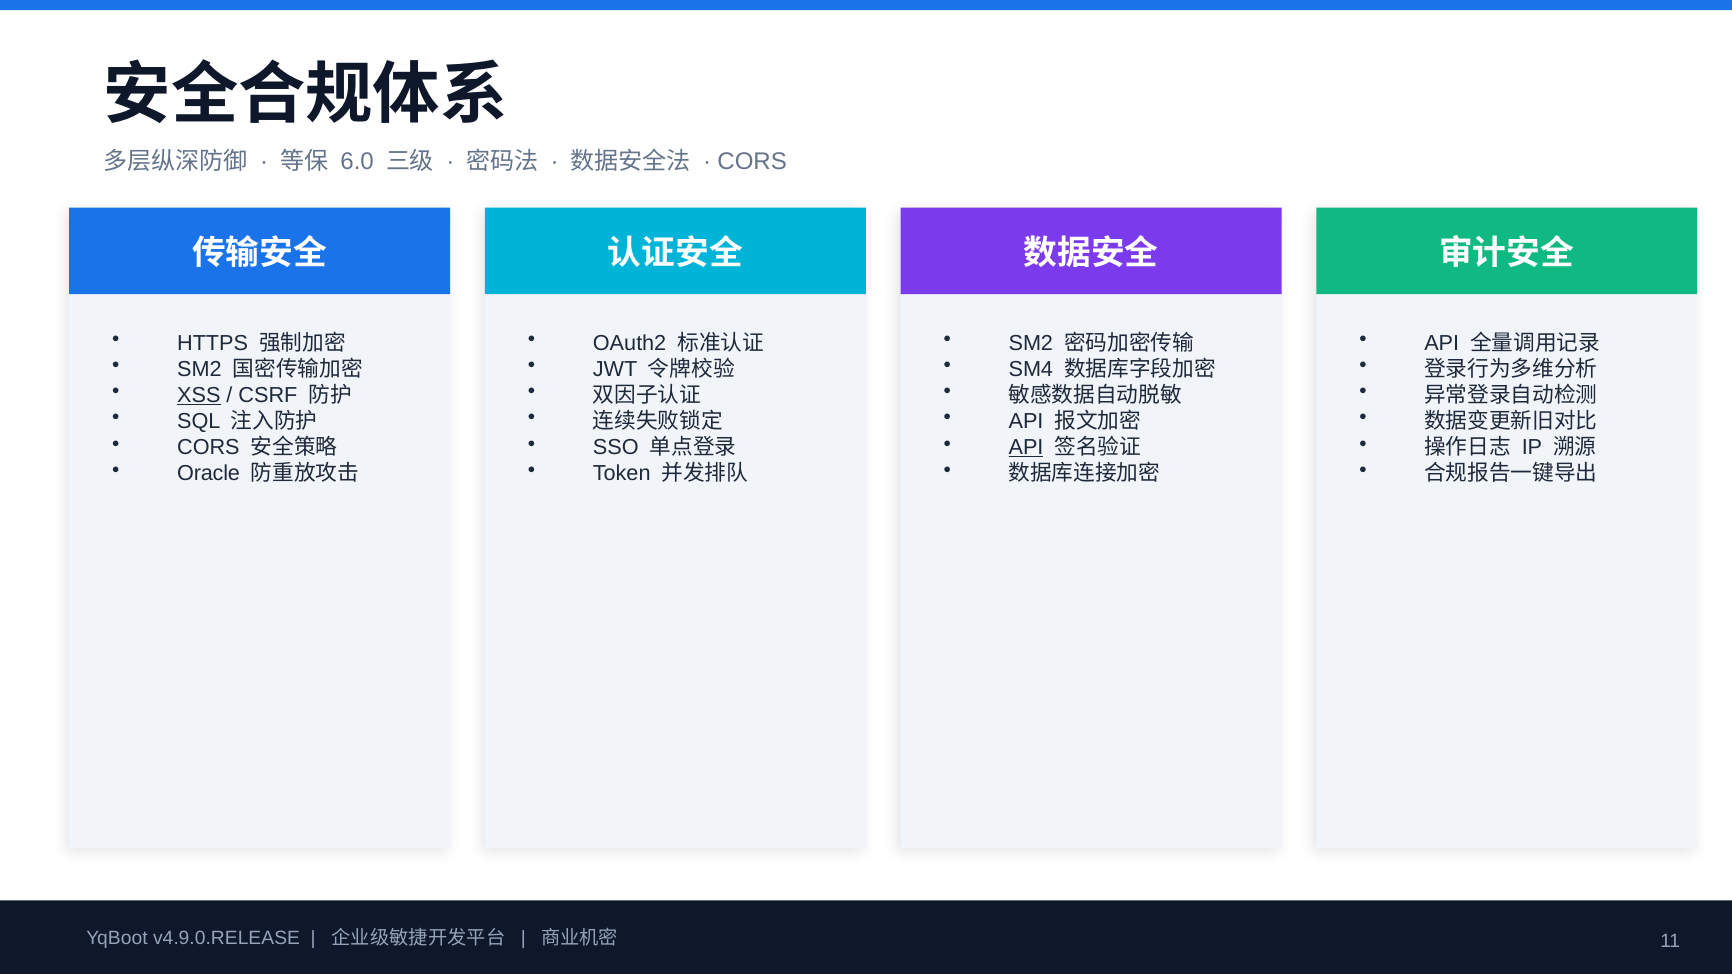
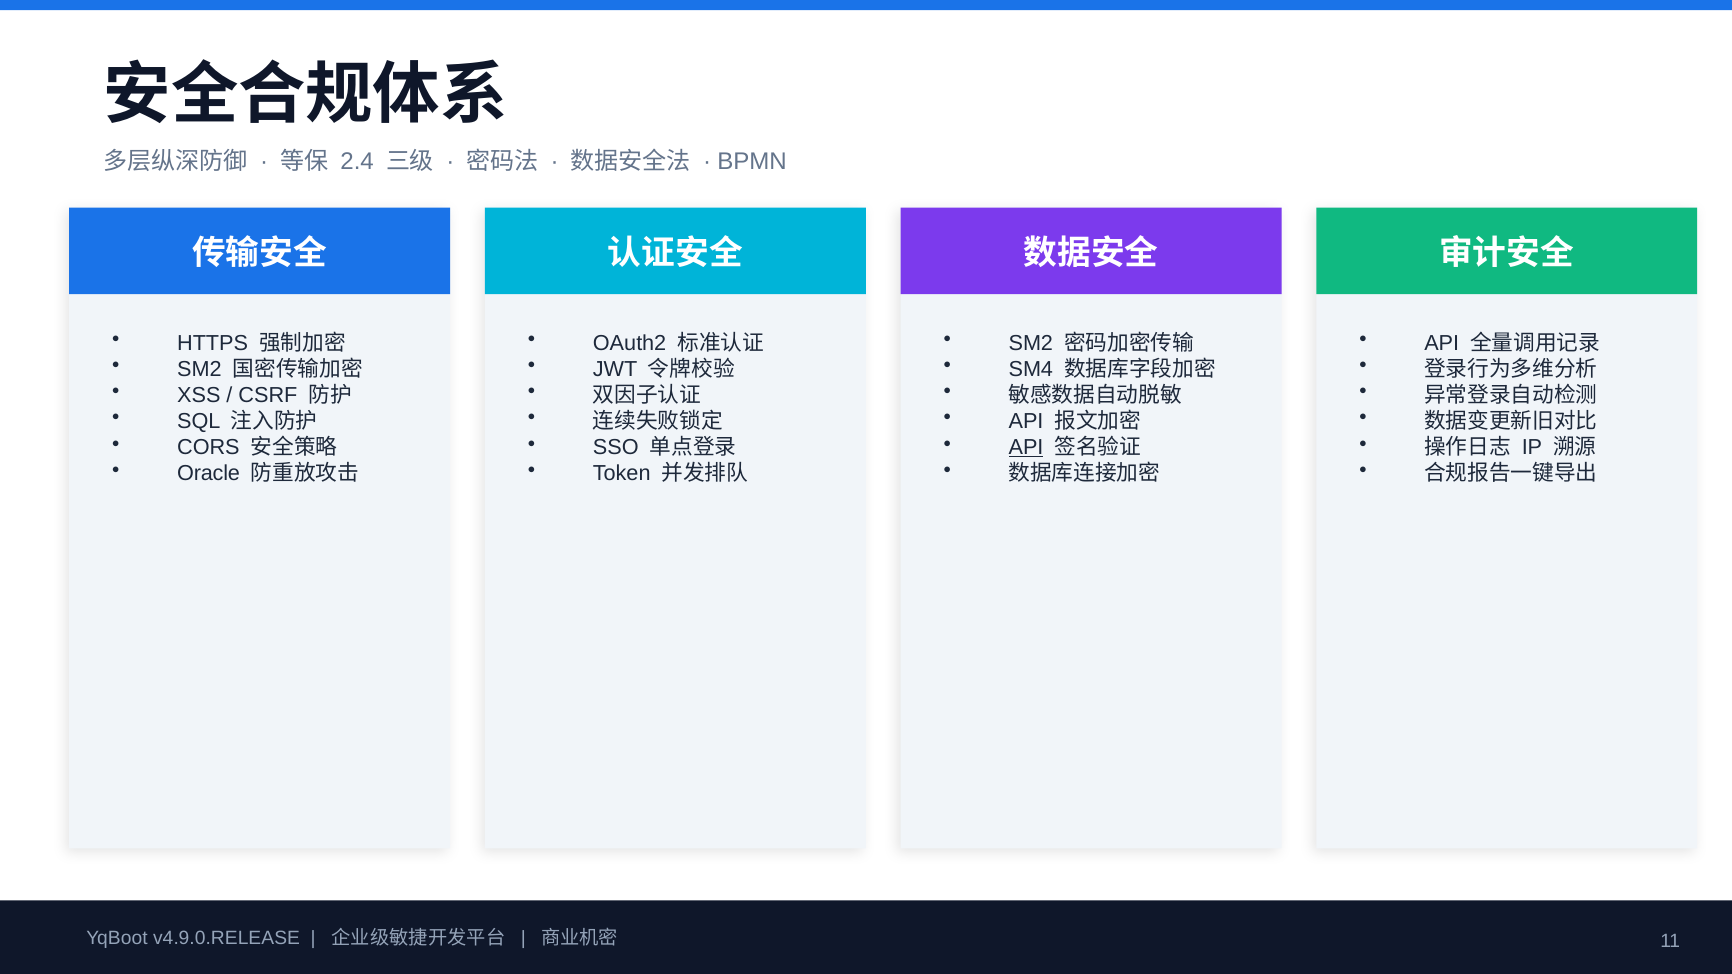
6.0: 6.0 -> 2.4
CORS at (752, 162): CORS -> BPMN
XSS underline: present -> none
